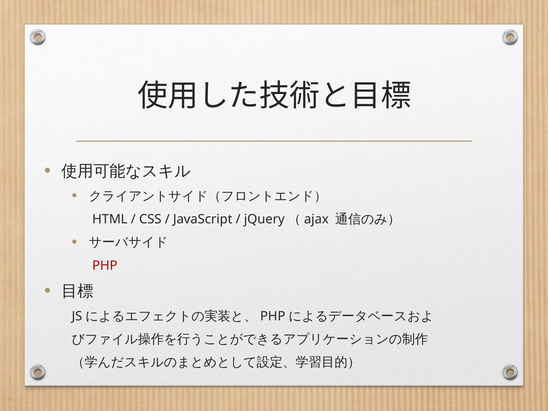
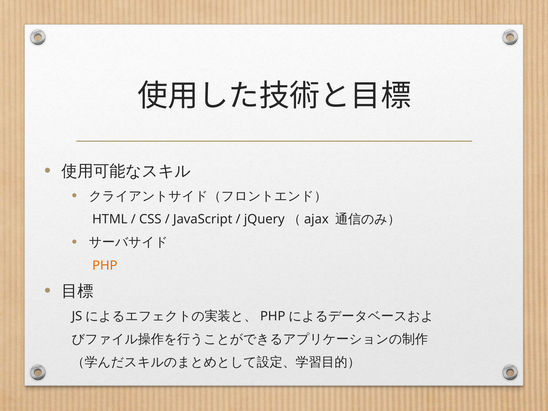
PHP colour: red -> orange
